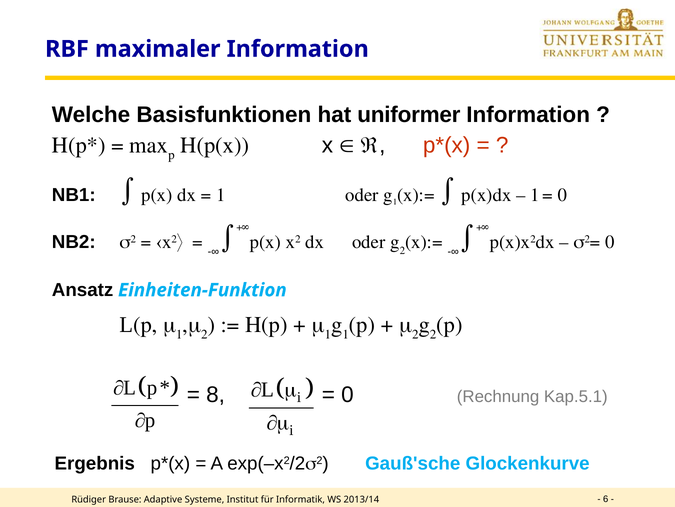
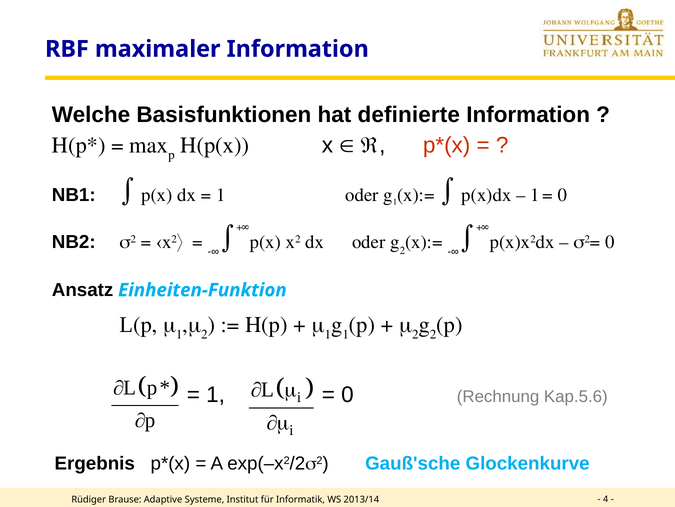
uniformer: uniformer -> definierte
8 at (216, 394): 8 -> 1
Kap.5.1: Kap.5.1 -> Kap.5.6
6: 6 -> 4
